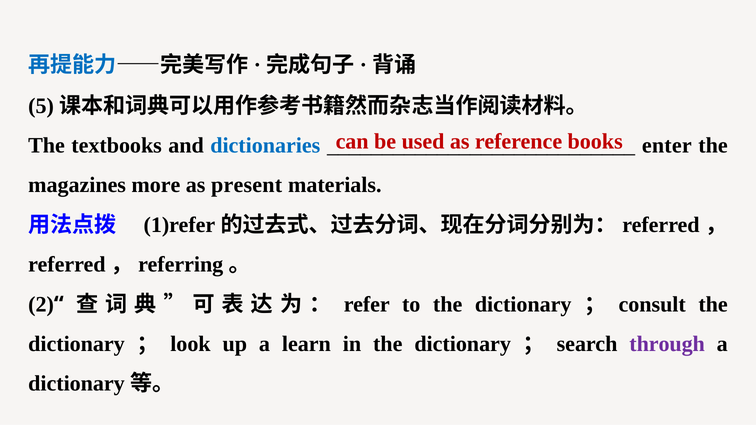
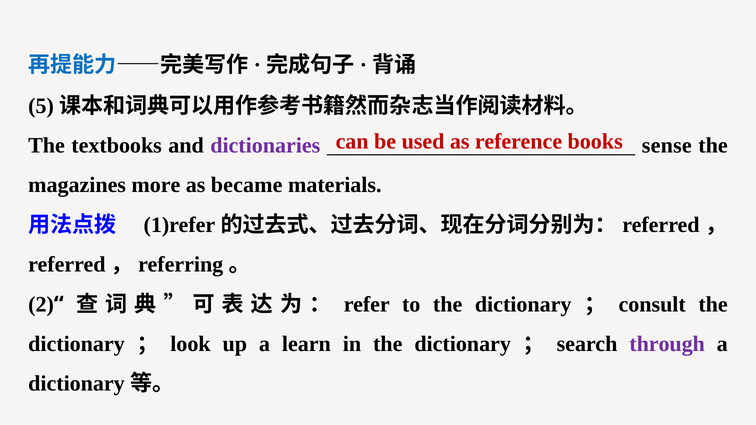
dictionaries colour: blue -> purple
enter: enter -> sense
present: present -> became
